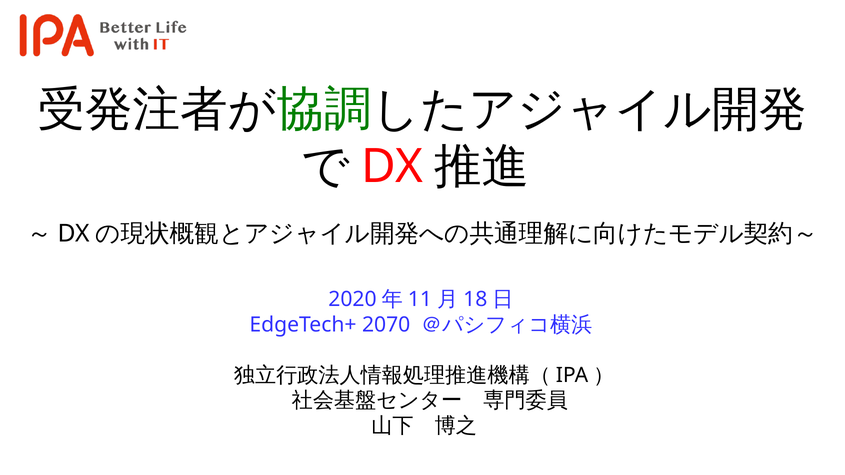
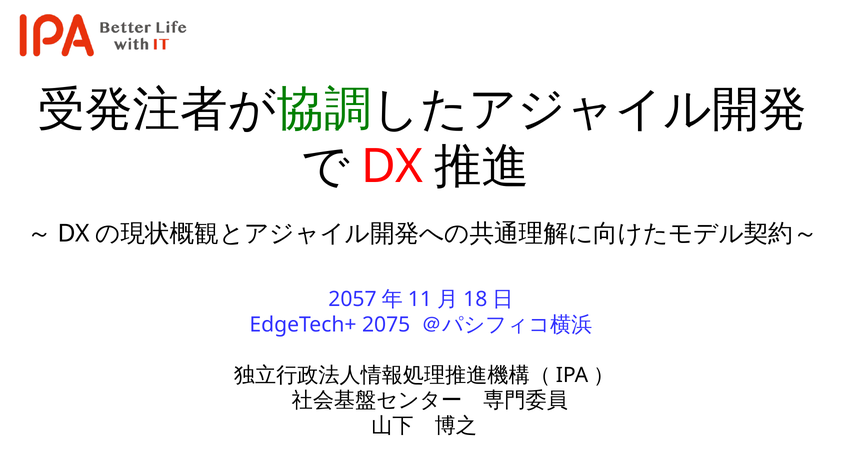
2020: 2020 -> 2057
2070: 2070 -> 2075
